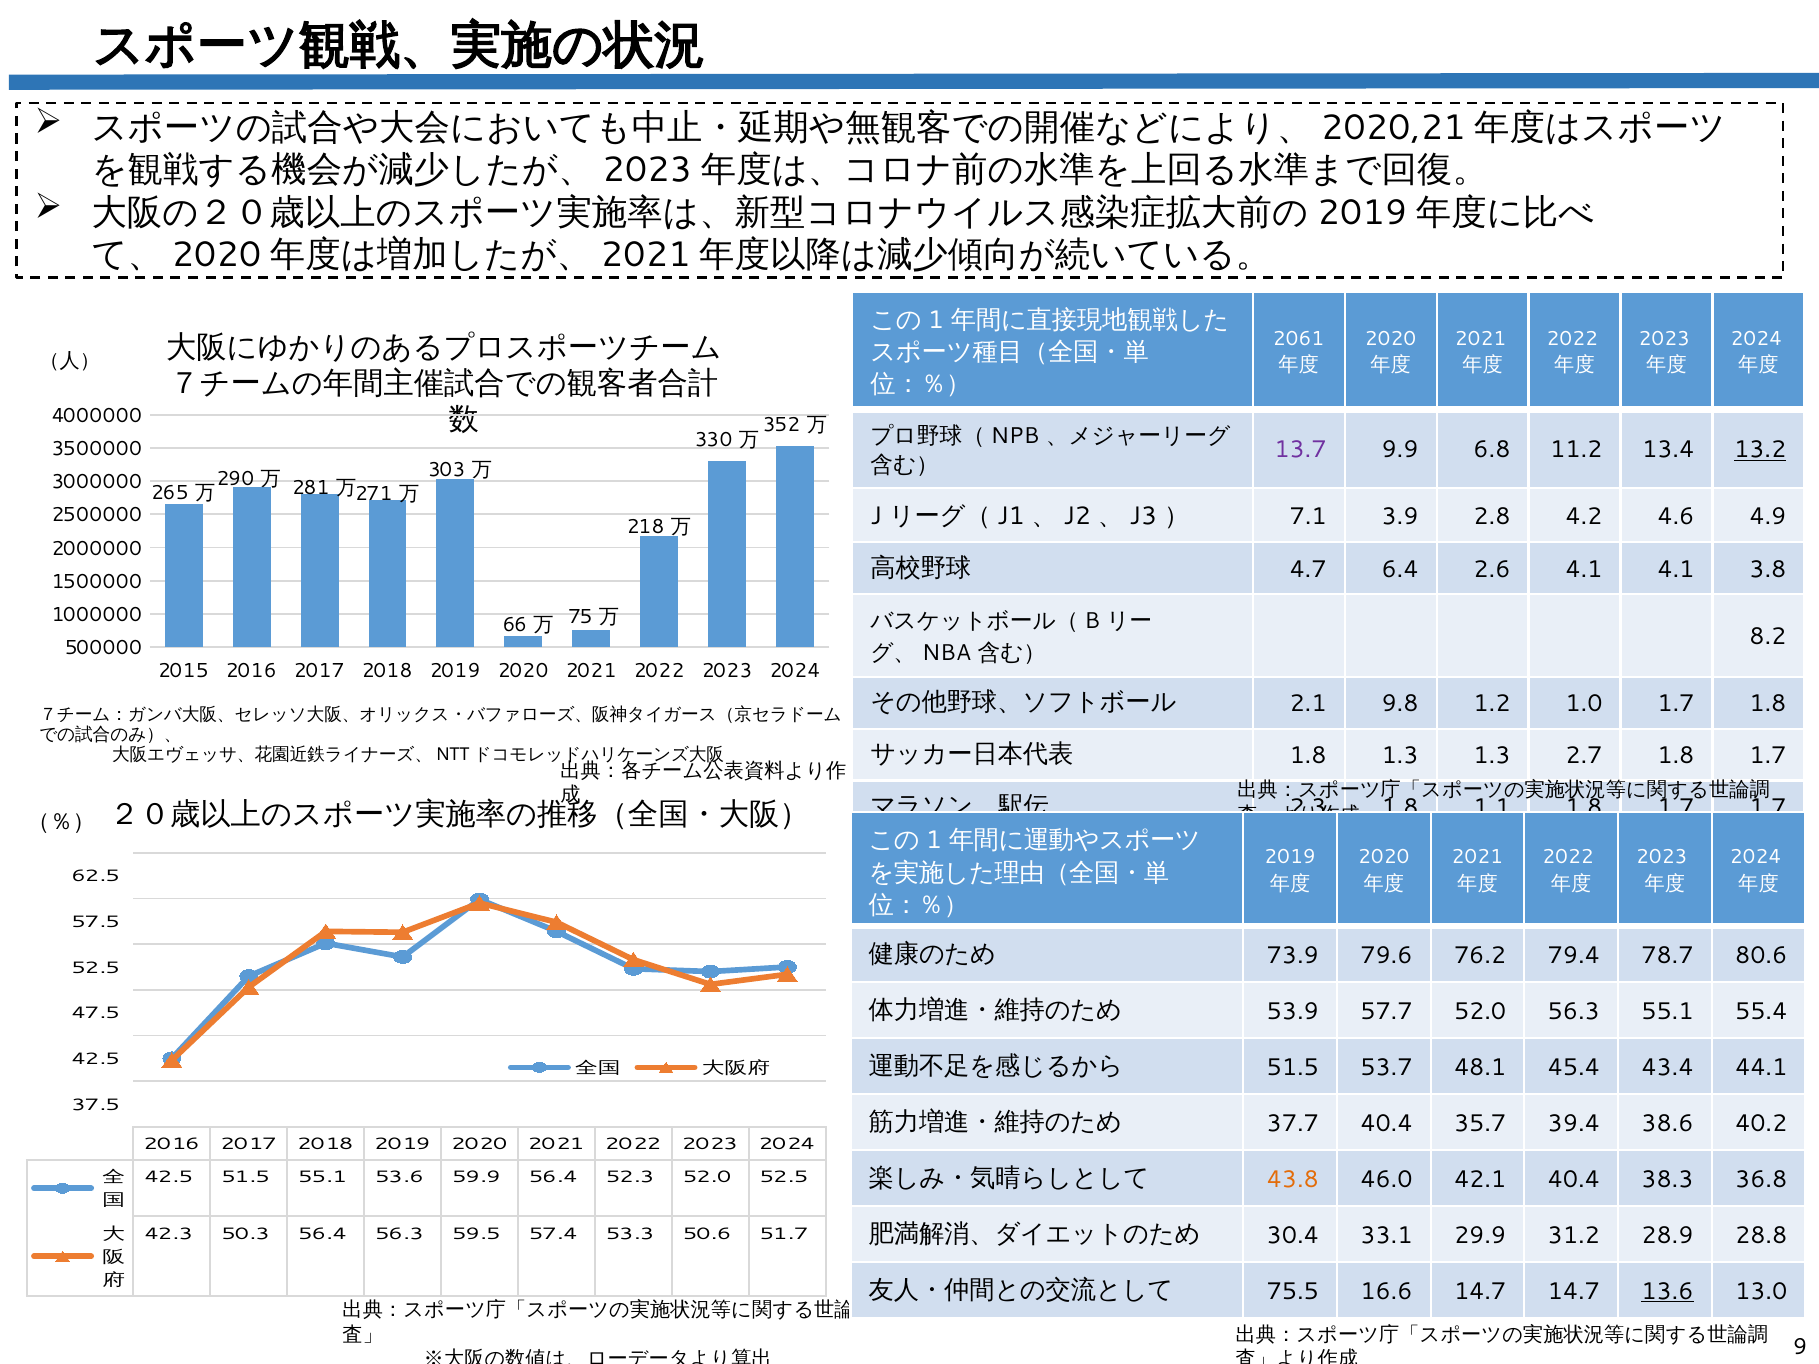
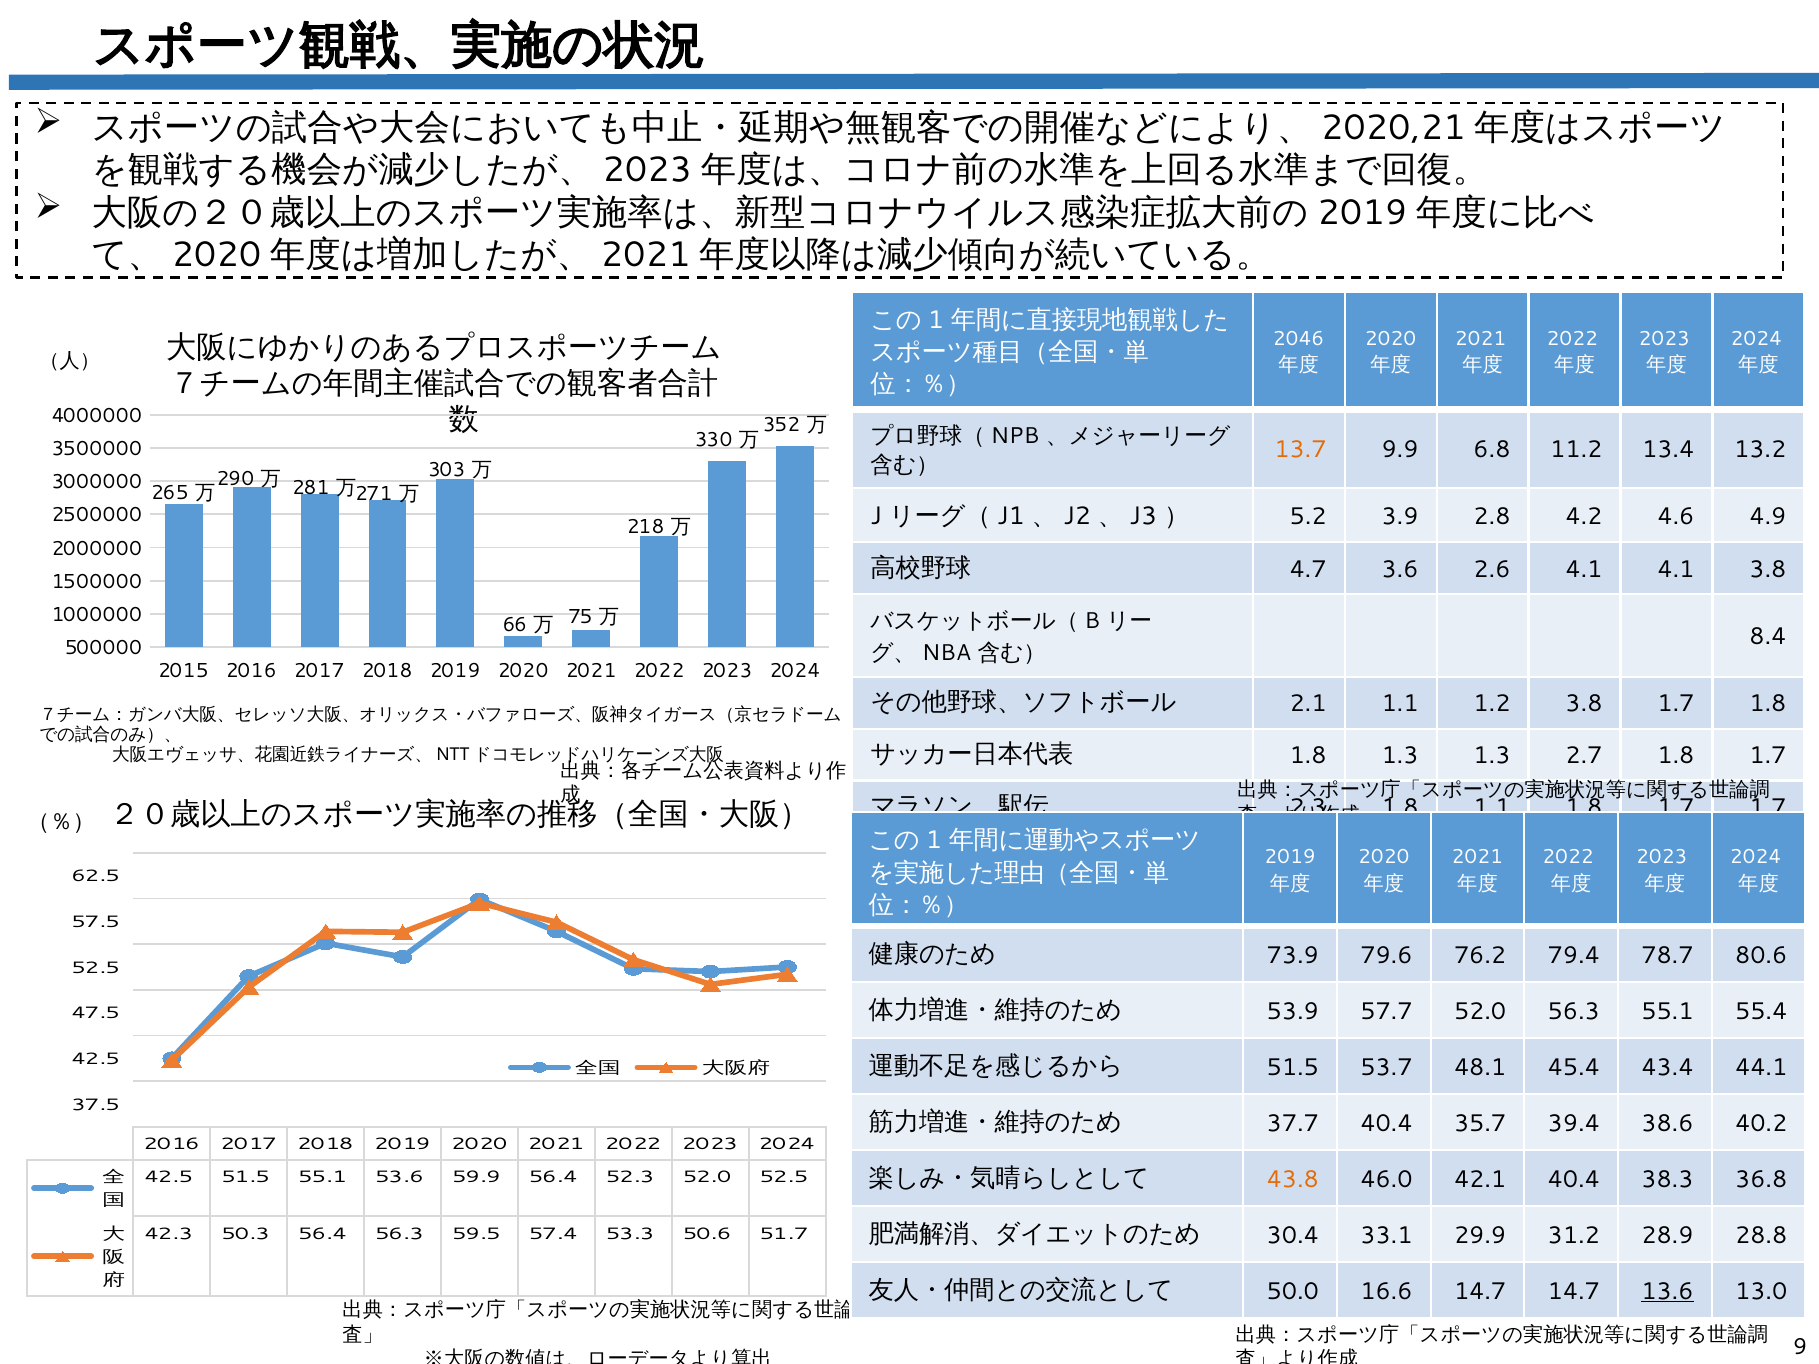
2061: 2061 -> 2046
13.7 colour: purple -> orange
13.2 underline: present -> none
7.1: 7.1 -> 5.2
6.4: 6.4 -> 3.6
8.2: 8.2 -> 8.4
2.1 9.8: 9.8 -> 1.1
1.2 1.0: 1.0 -> 3.8
75.5: 75.5 -> 50.0
